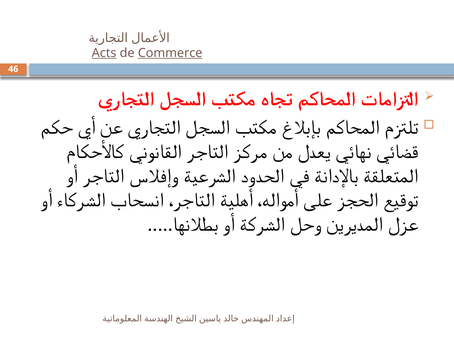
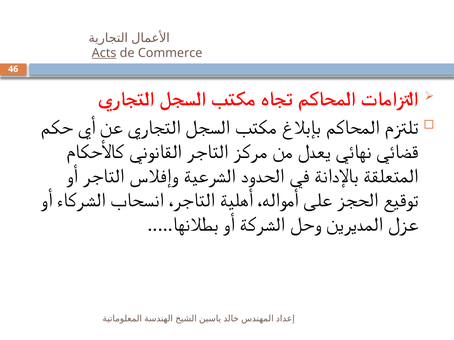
Commerce underline: present -> none
